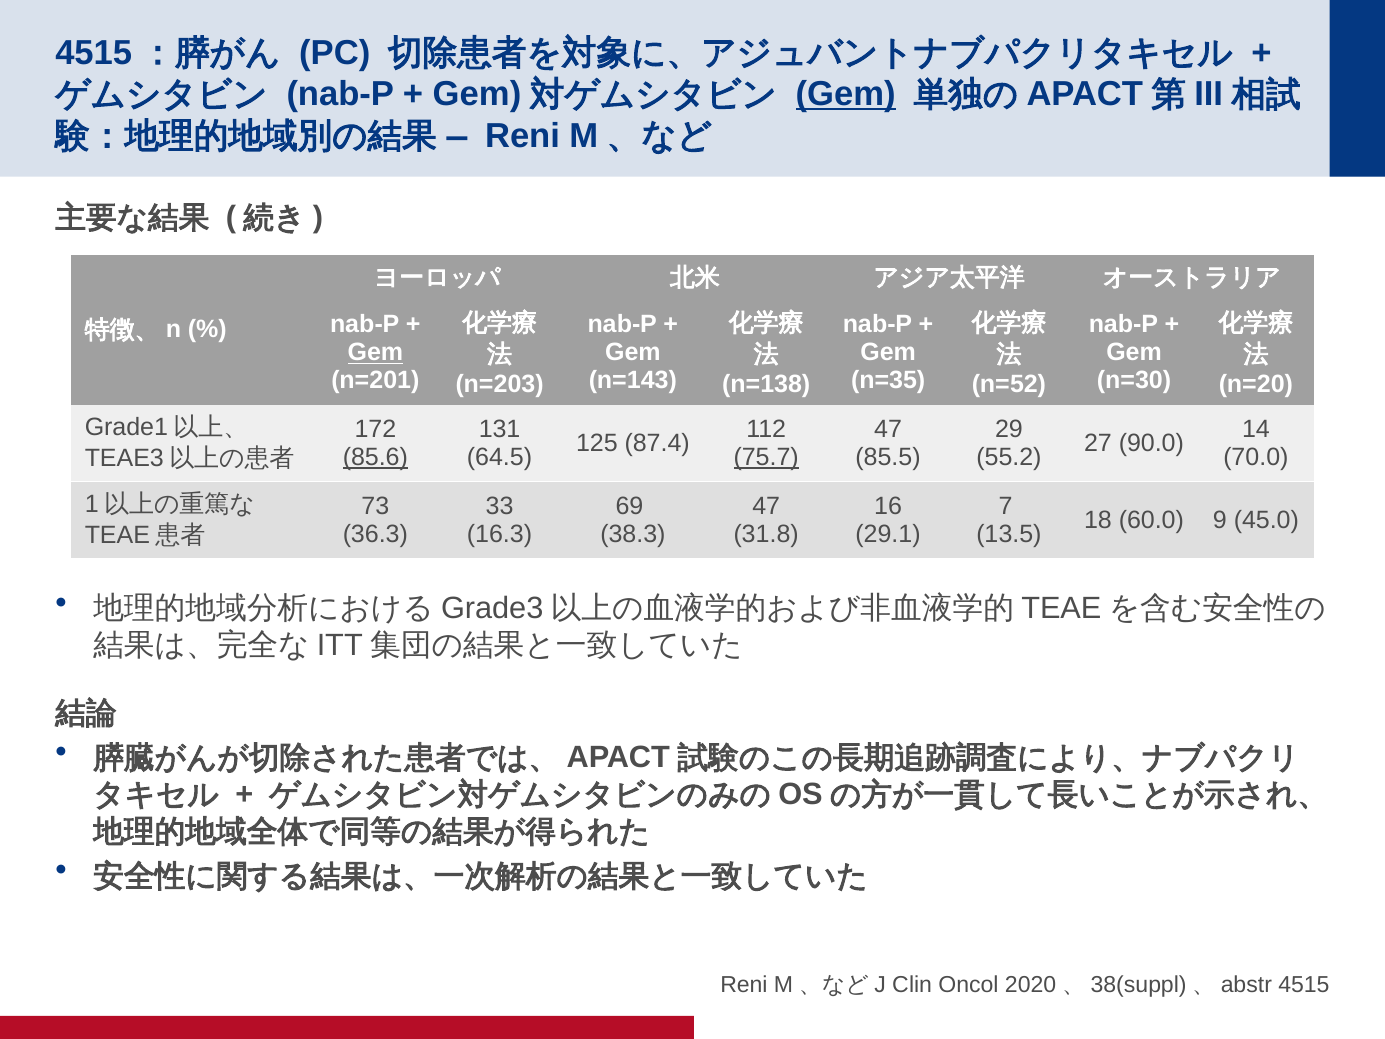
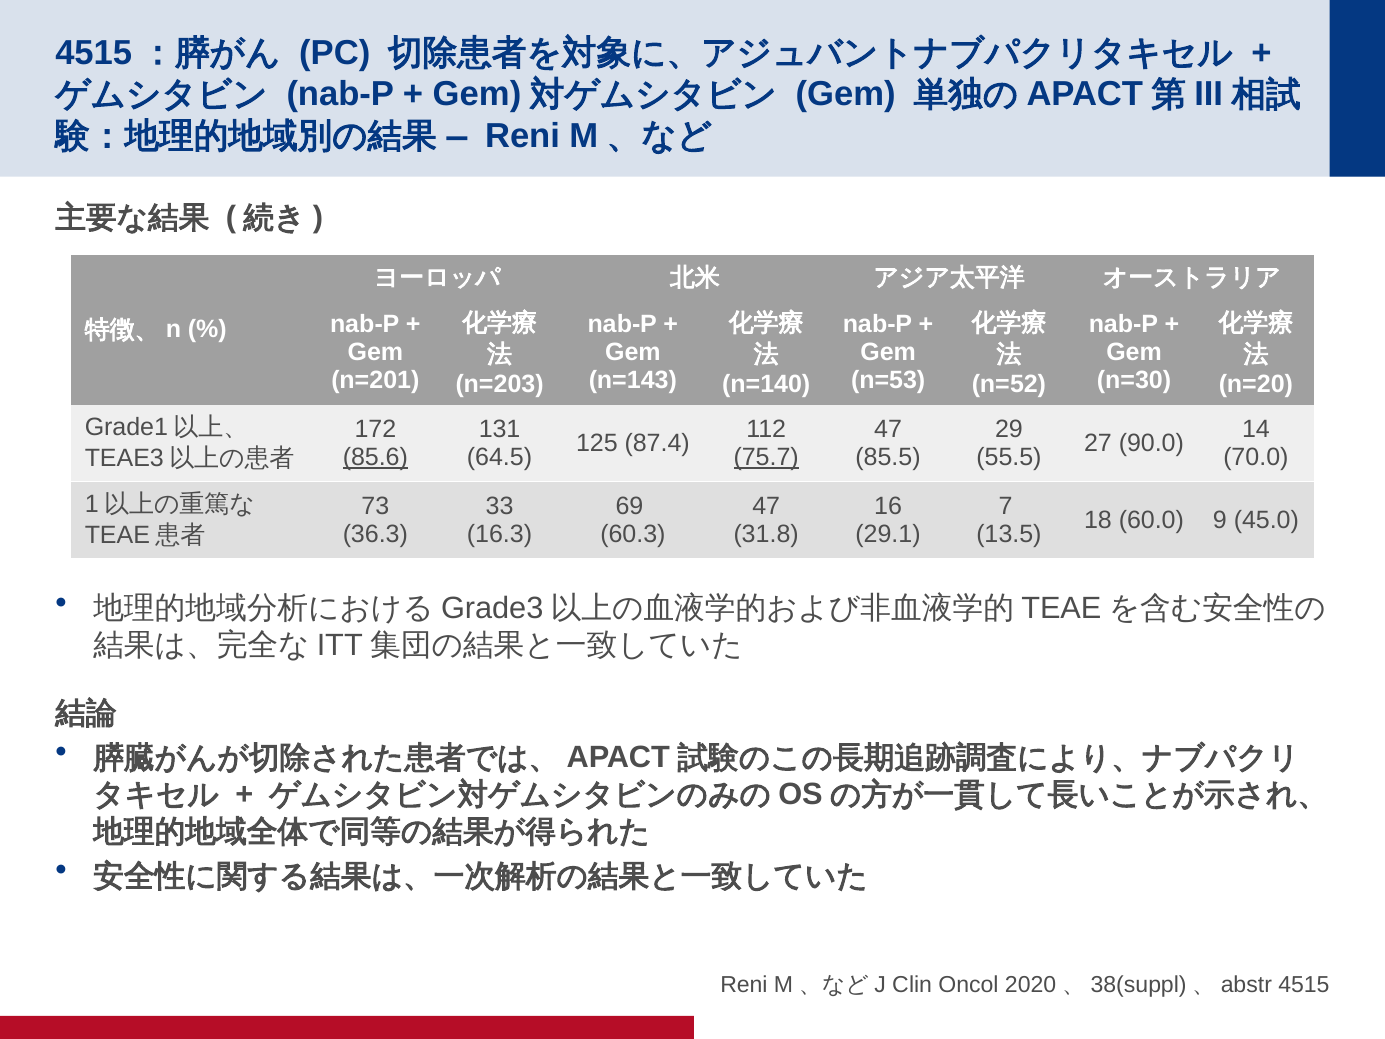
Gem at (846, 94) underline: present -> none
Gem at (375, 353) underline: present -> none
n=35: n=35 -> n=53
n=138: n=138 -> n=140
55.2: 55.2 -> 55.5
38.3: 38.3 -> 60.3
